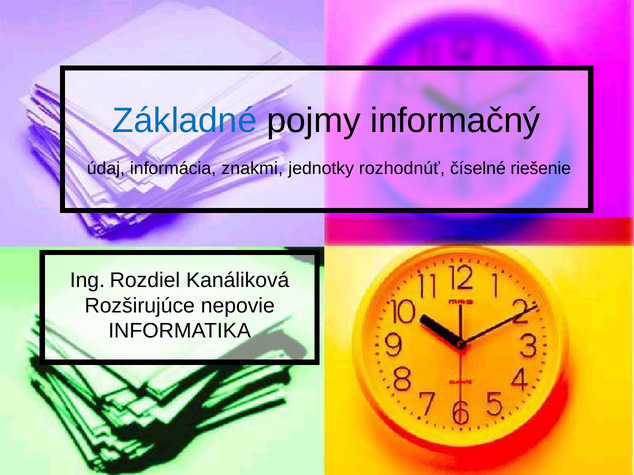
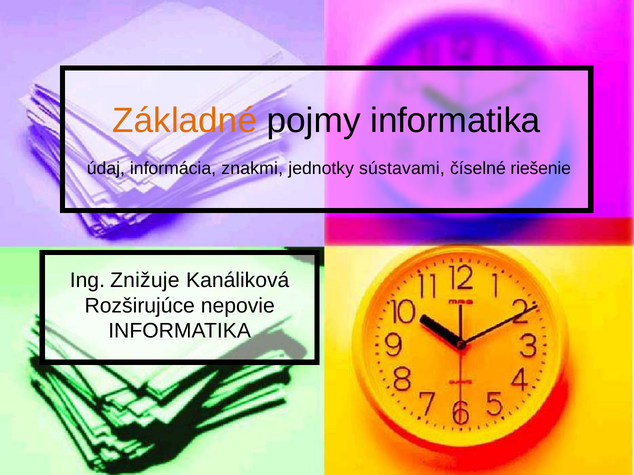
Základné colour: blue -> orange
pojmy informačný: informačný -> informatika
rozhodnúť: rozhodnúť -> sústavami
Rozdiel: Rozdiel -> Znižuje
